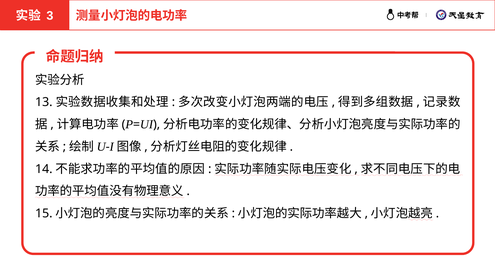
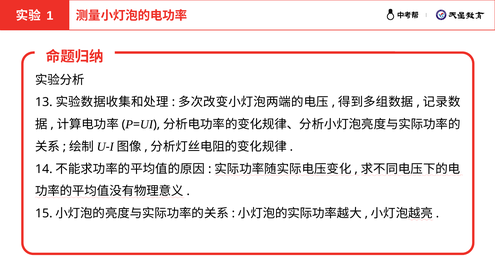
3: 3 -> 1
